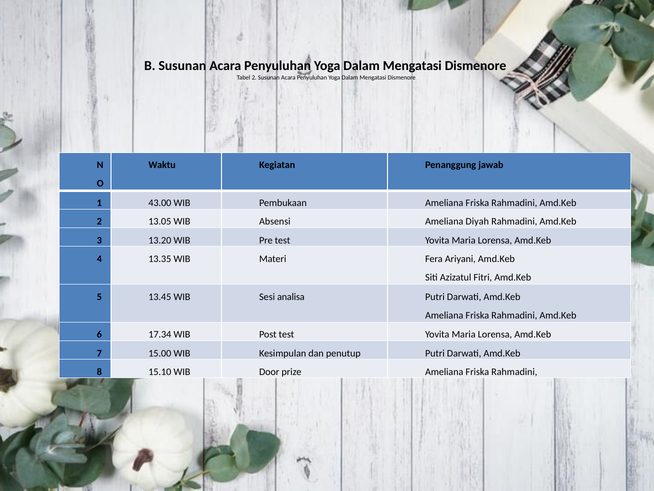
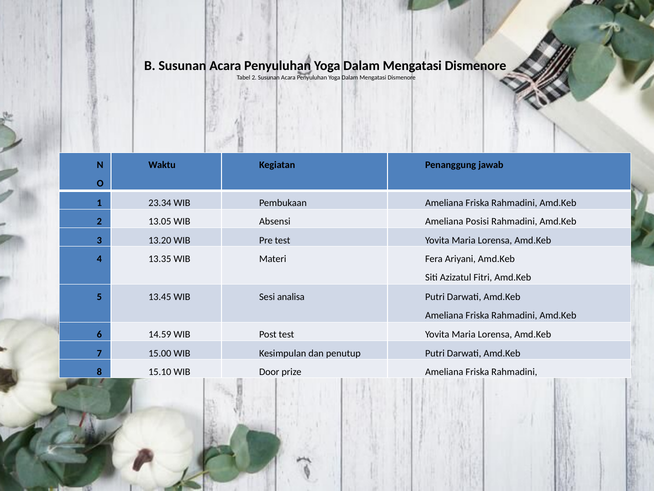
43.00: 43.00 -> 23.34
Diyah: Diyah -> Posisi
17.34: 17.34 -> 14.59
